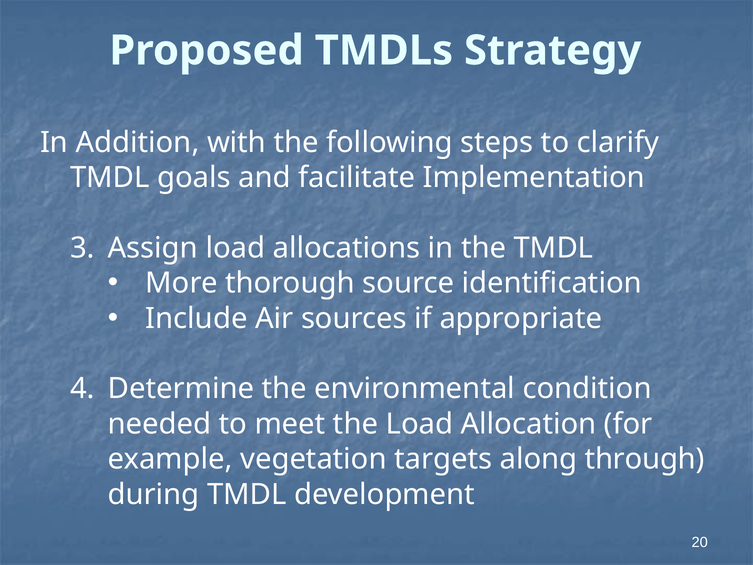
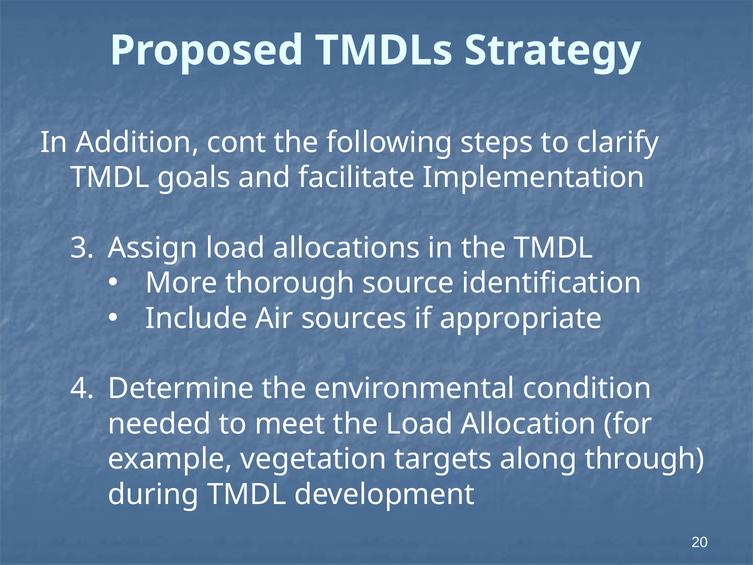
with: with -> cont
